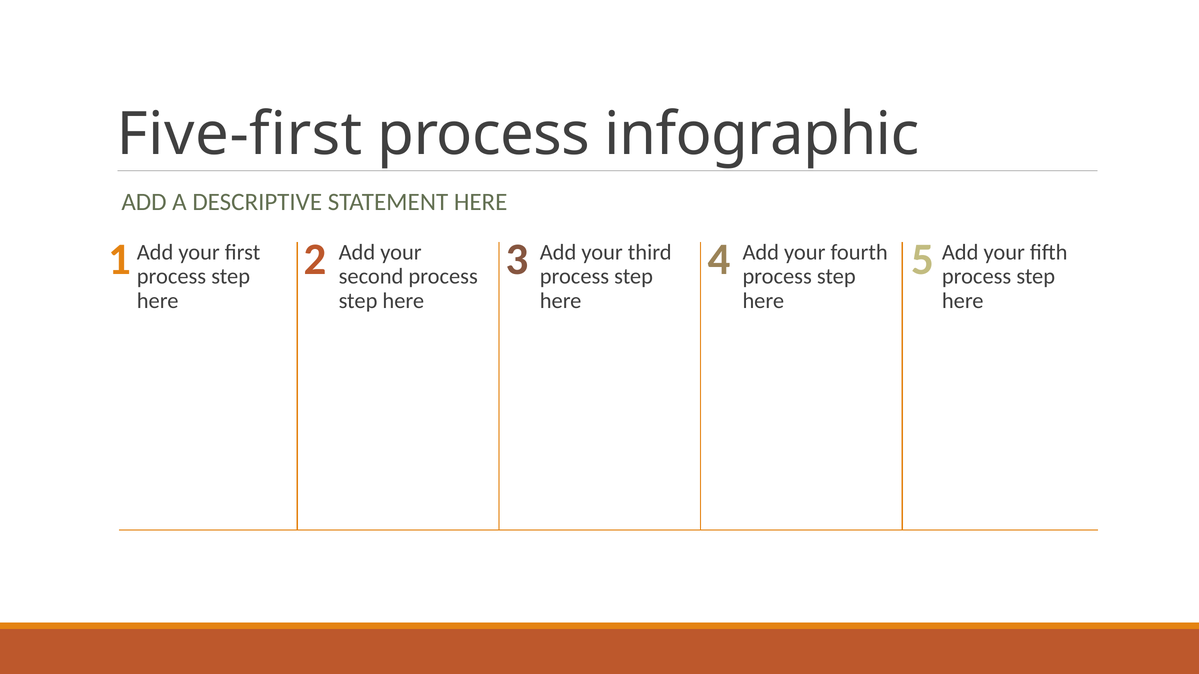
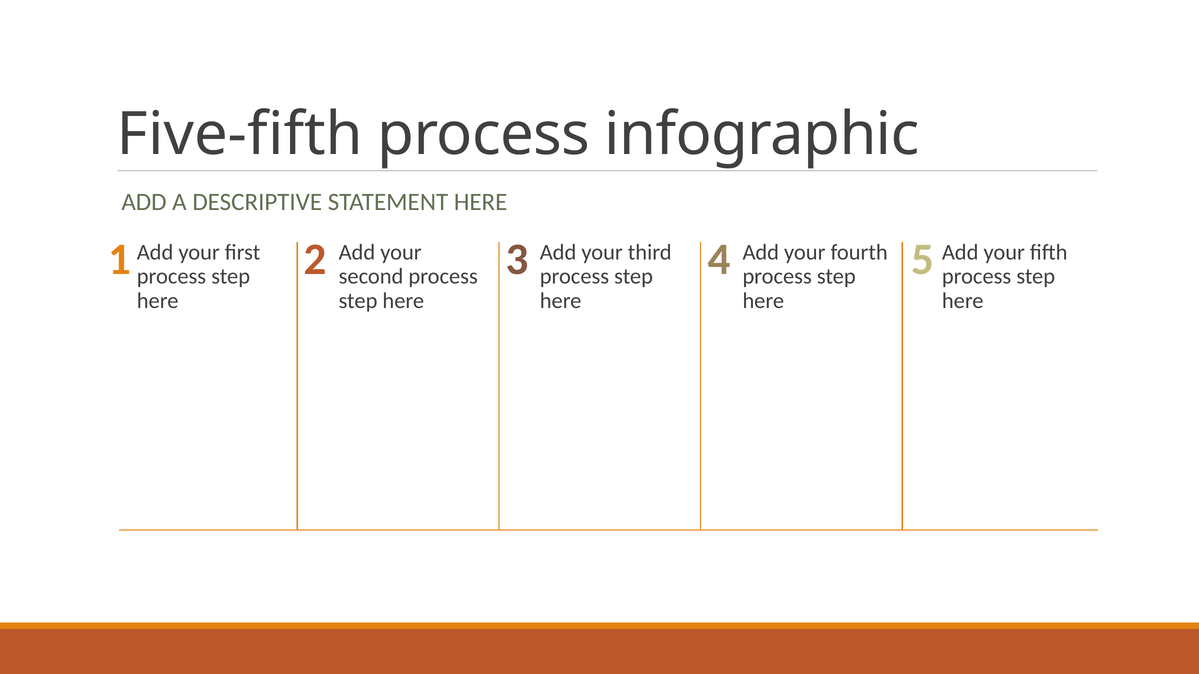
Five-first: Five-first -> Five-fifth
